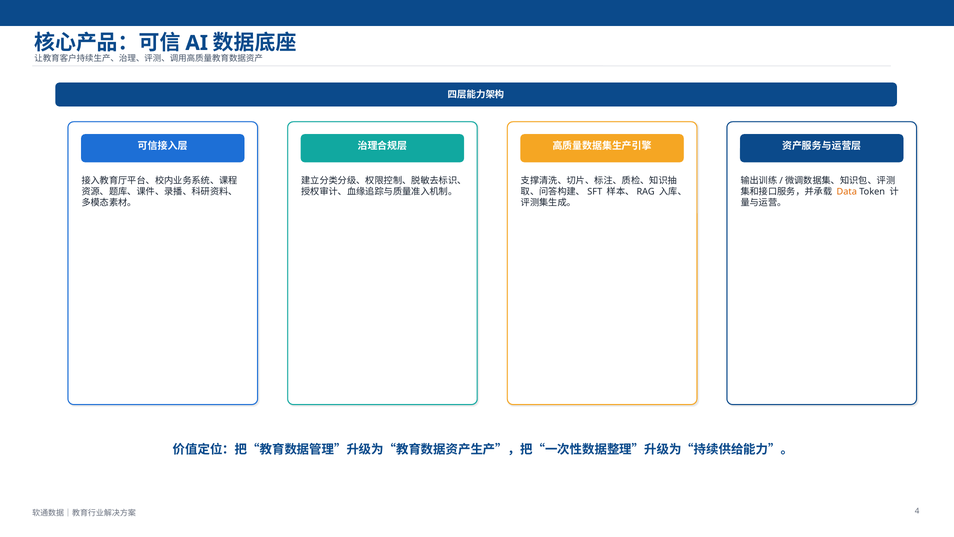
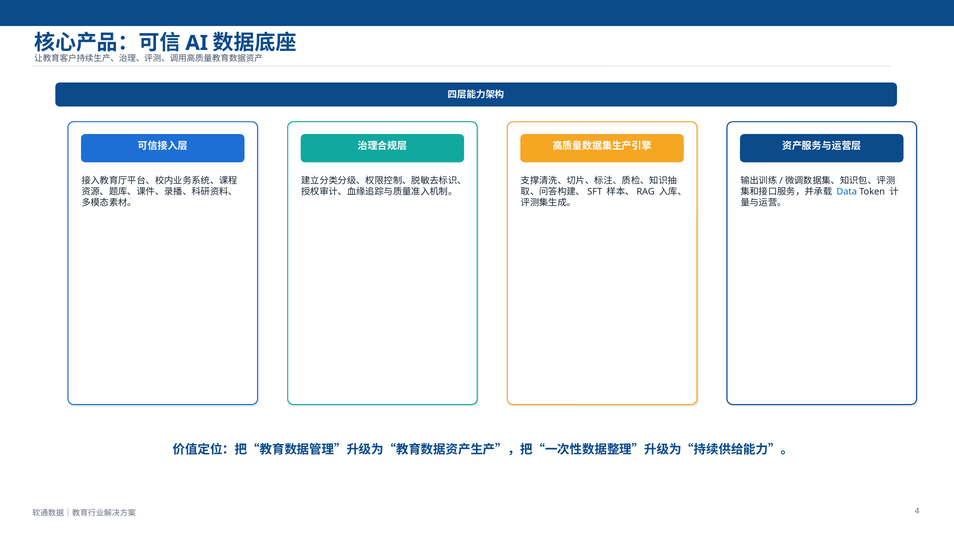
Data colour: orange -> blue
